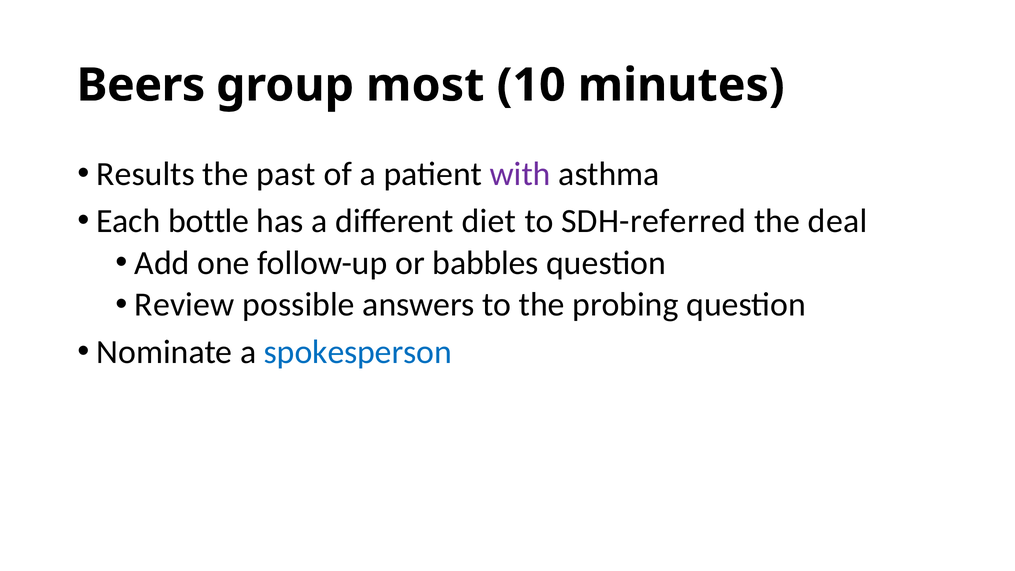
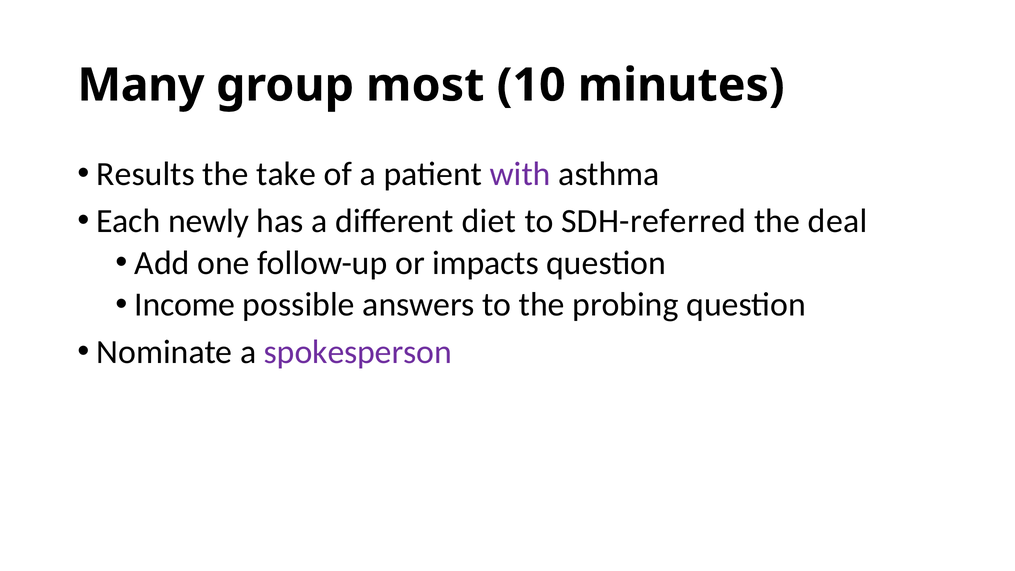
Beers: Beers -> Many
past: past -> take
bottle: bottle -> newly
babbles: babbles -> impacts
Review: Review -> Income
spokesperson colour: blue -> purple
